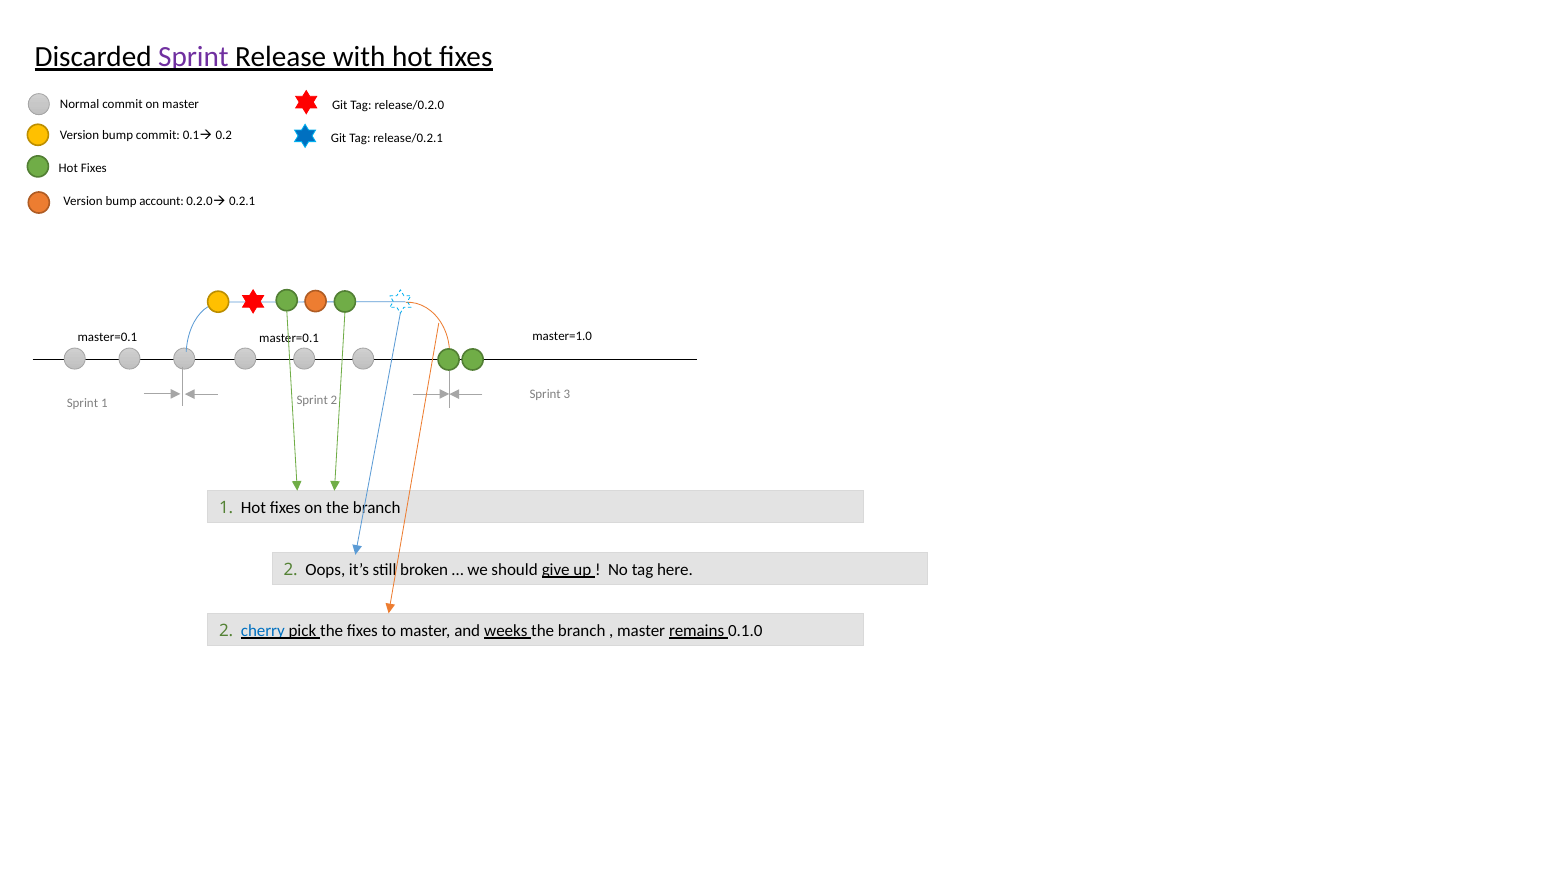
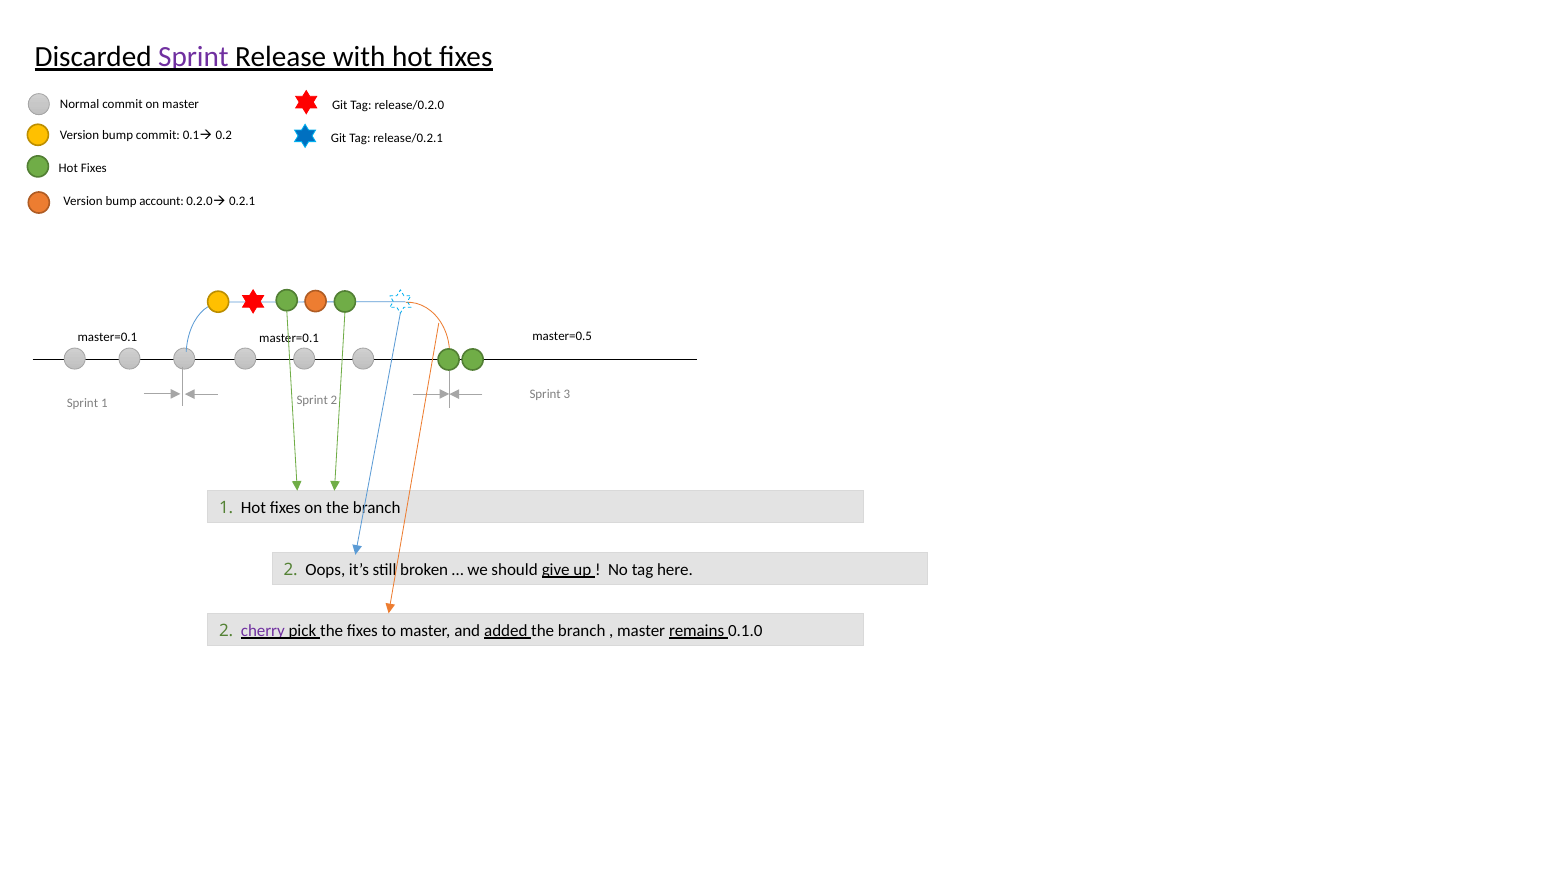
master=1.0: master=1.0 -> master=0.5
cherry colour: blue -> purple
weeks: weeks -> added
